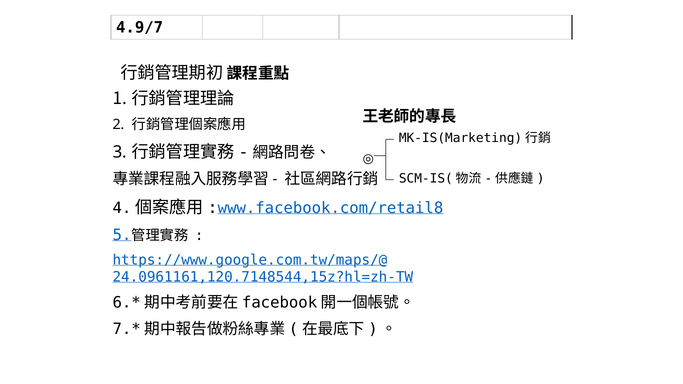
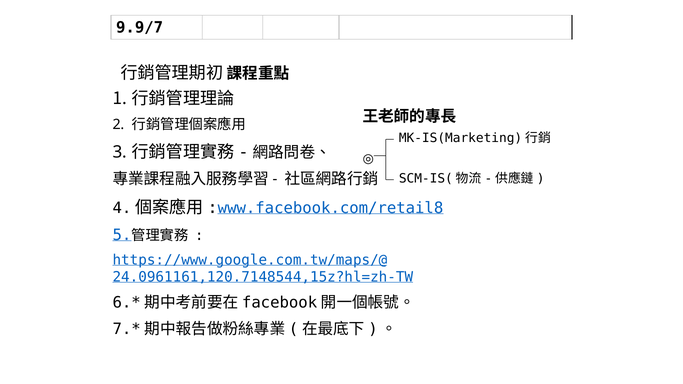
4.9/7: 4.9/7 -> 9.9/7
